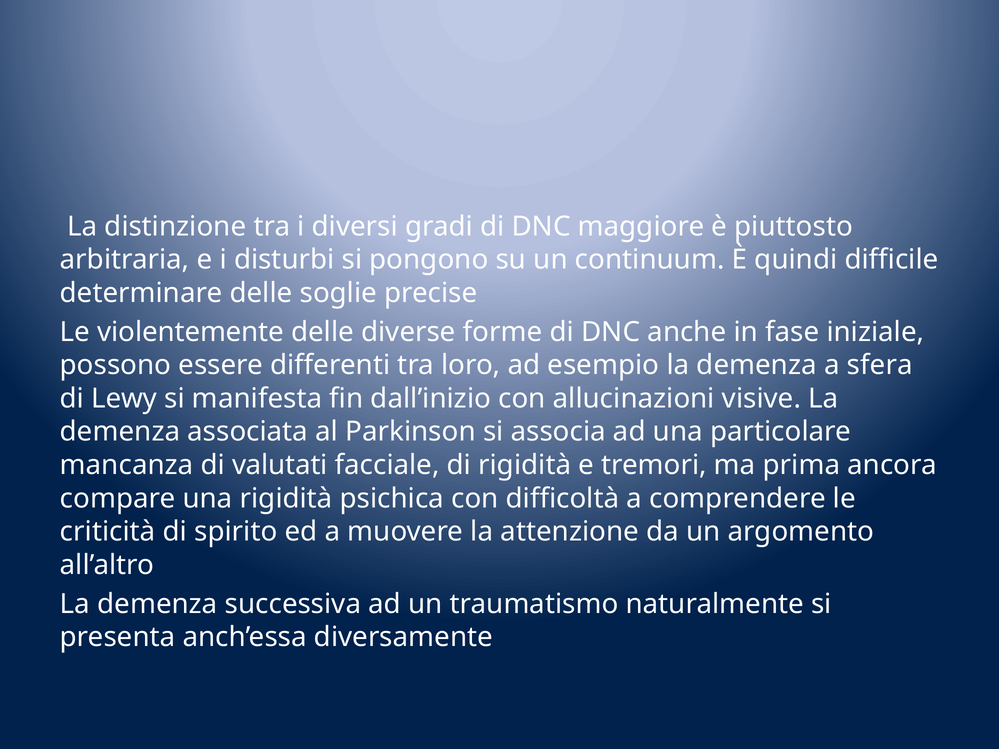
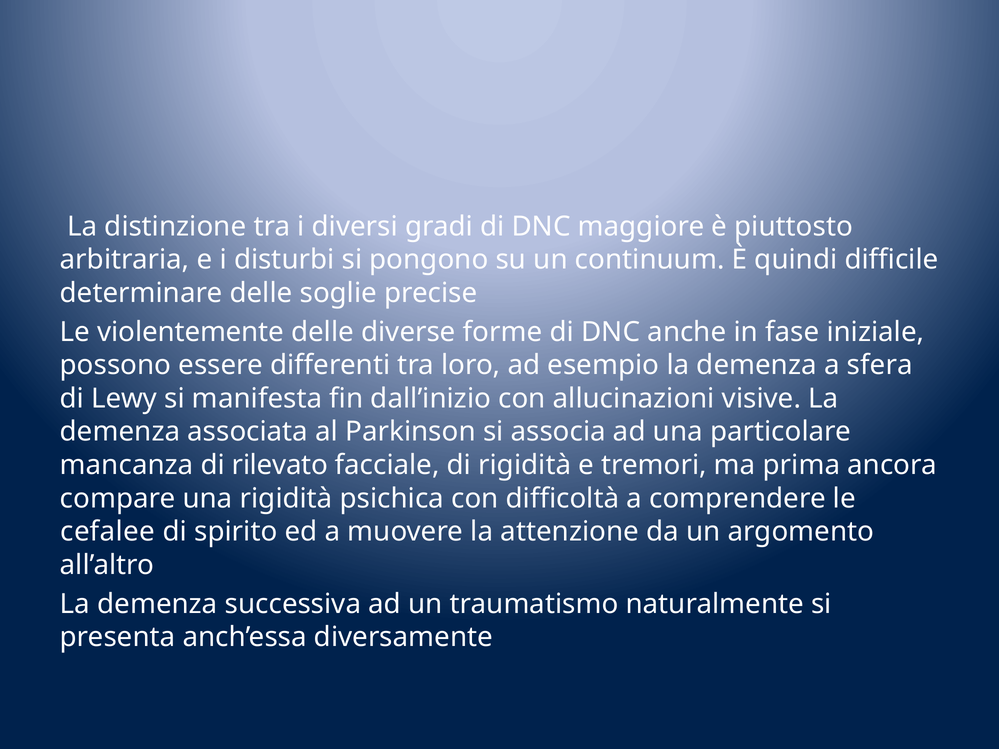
valutati: valutati -> rilevato
criticità: criticità -> cefalee
